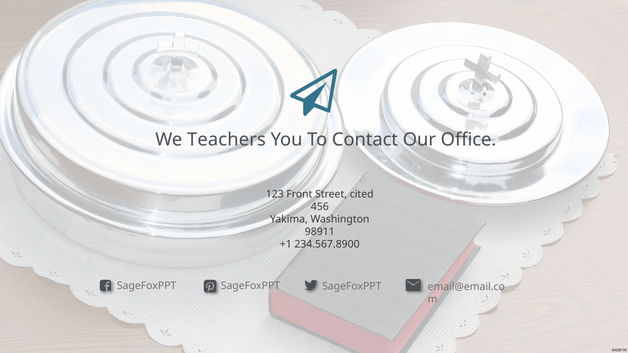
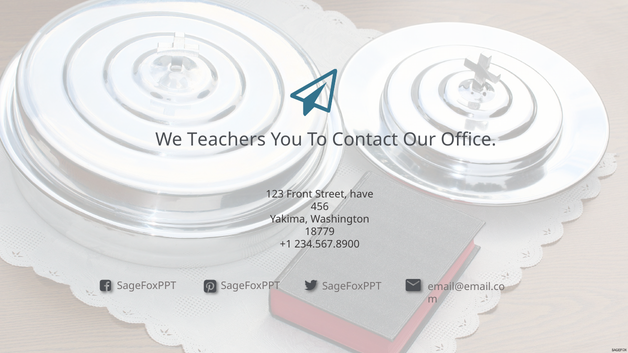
cited: cited -> have
98911: 98911 -> 18779
